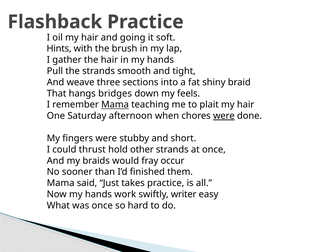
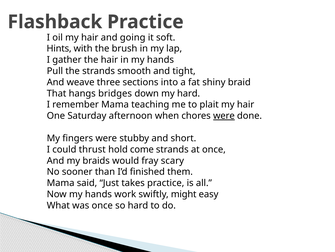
my feels: feels -> hard
Mama at (115, 104) underline: present -> none
other: other -> come
occur: occur -> scary
writer: writer -> might
